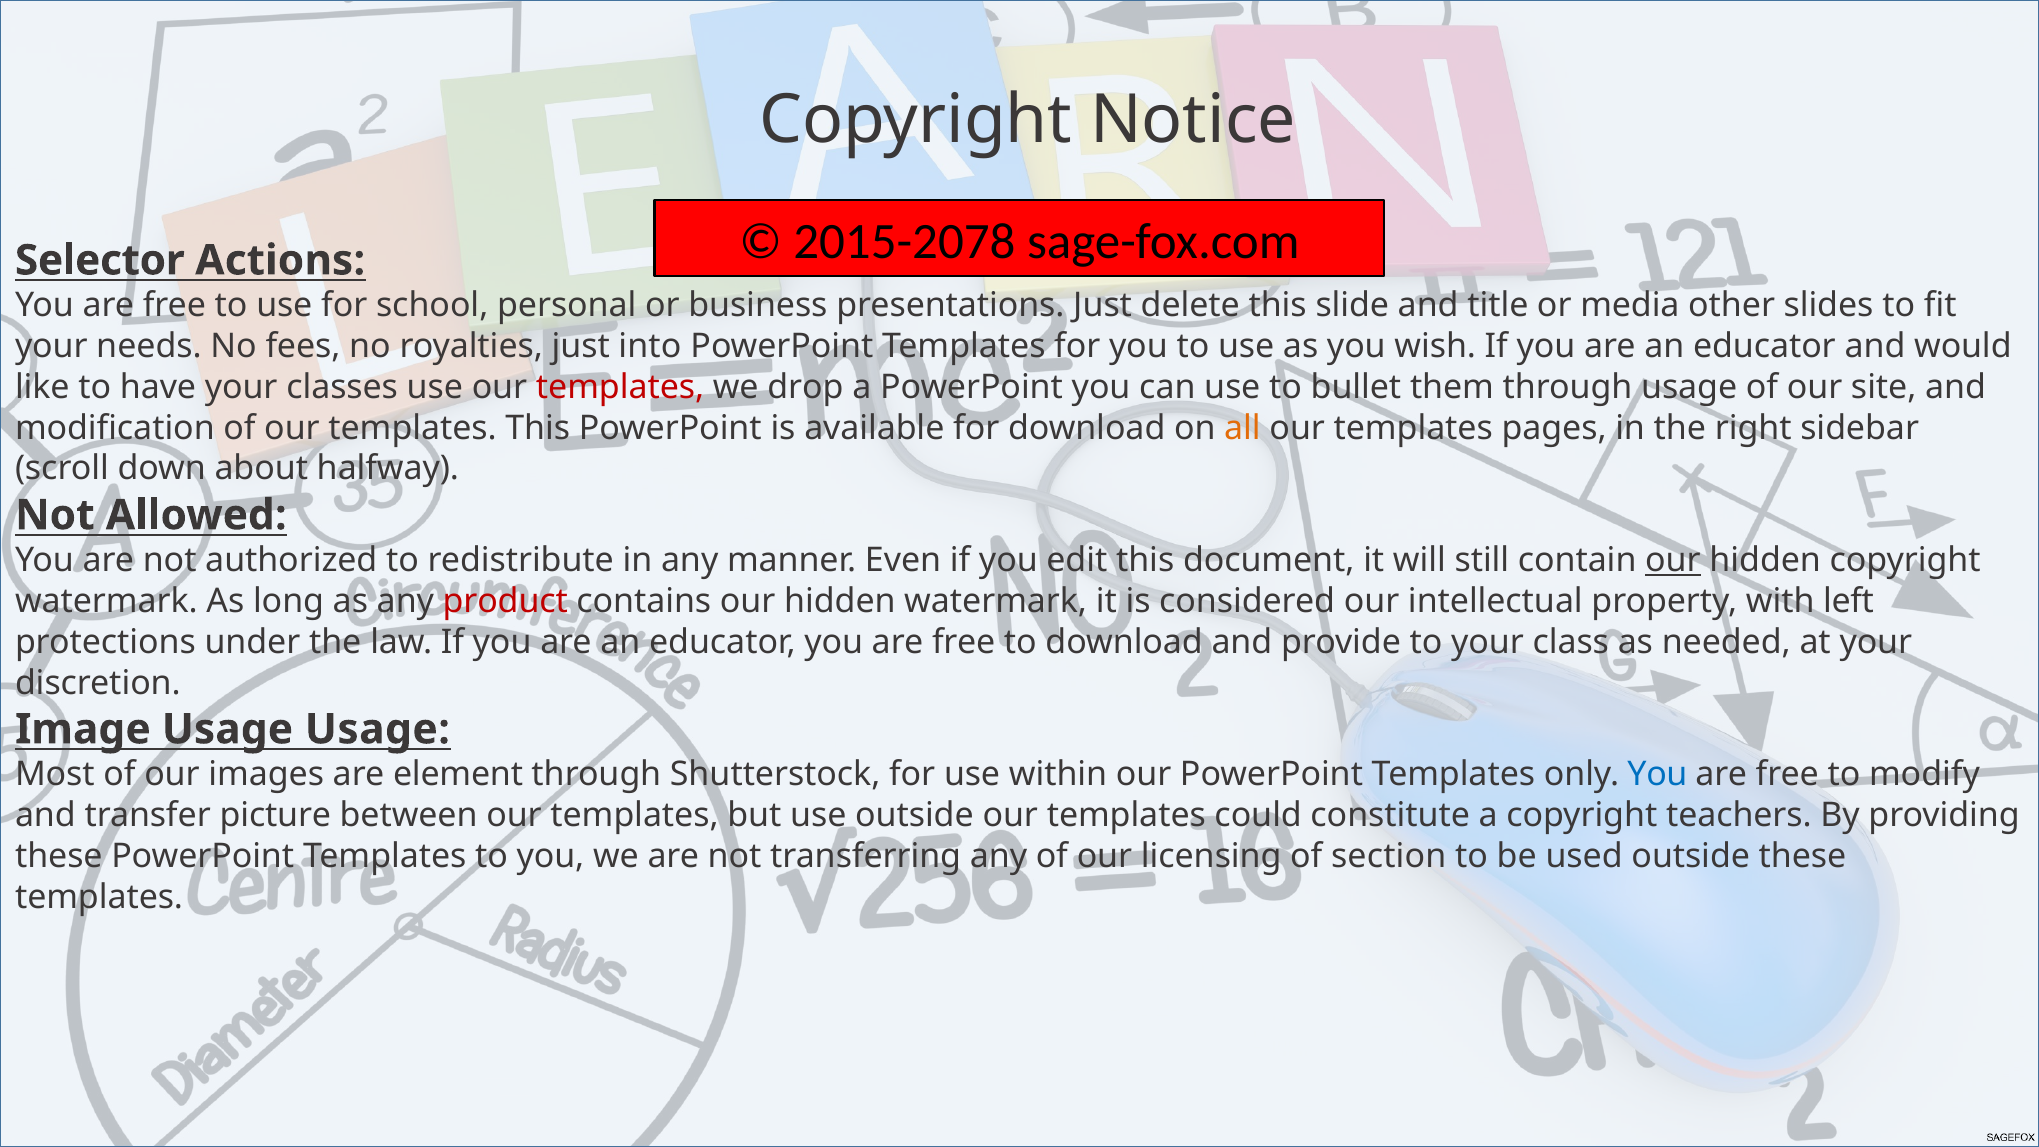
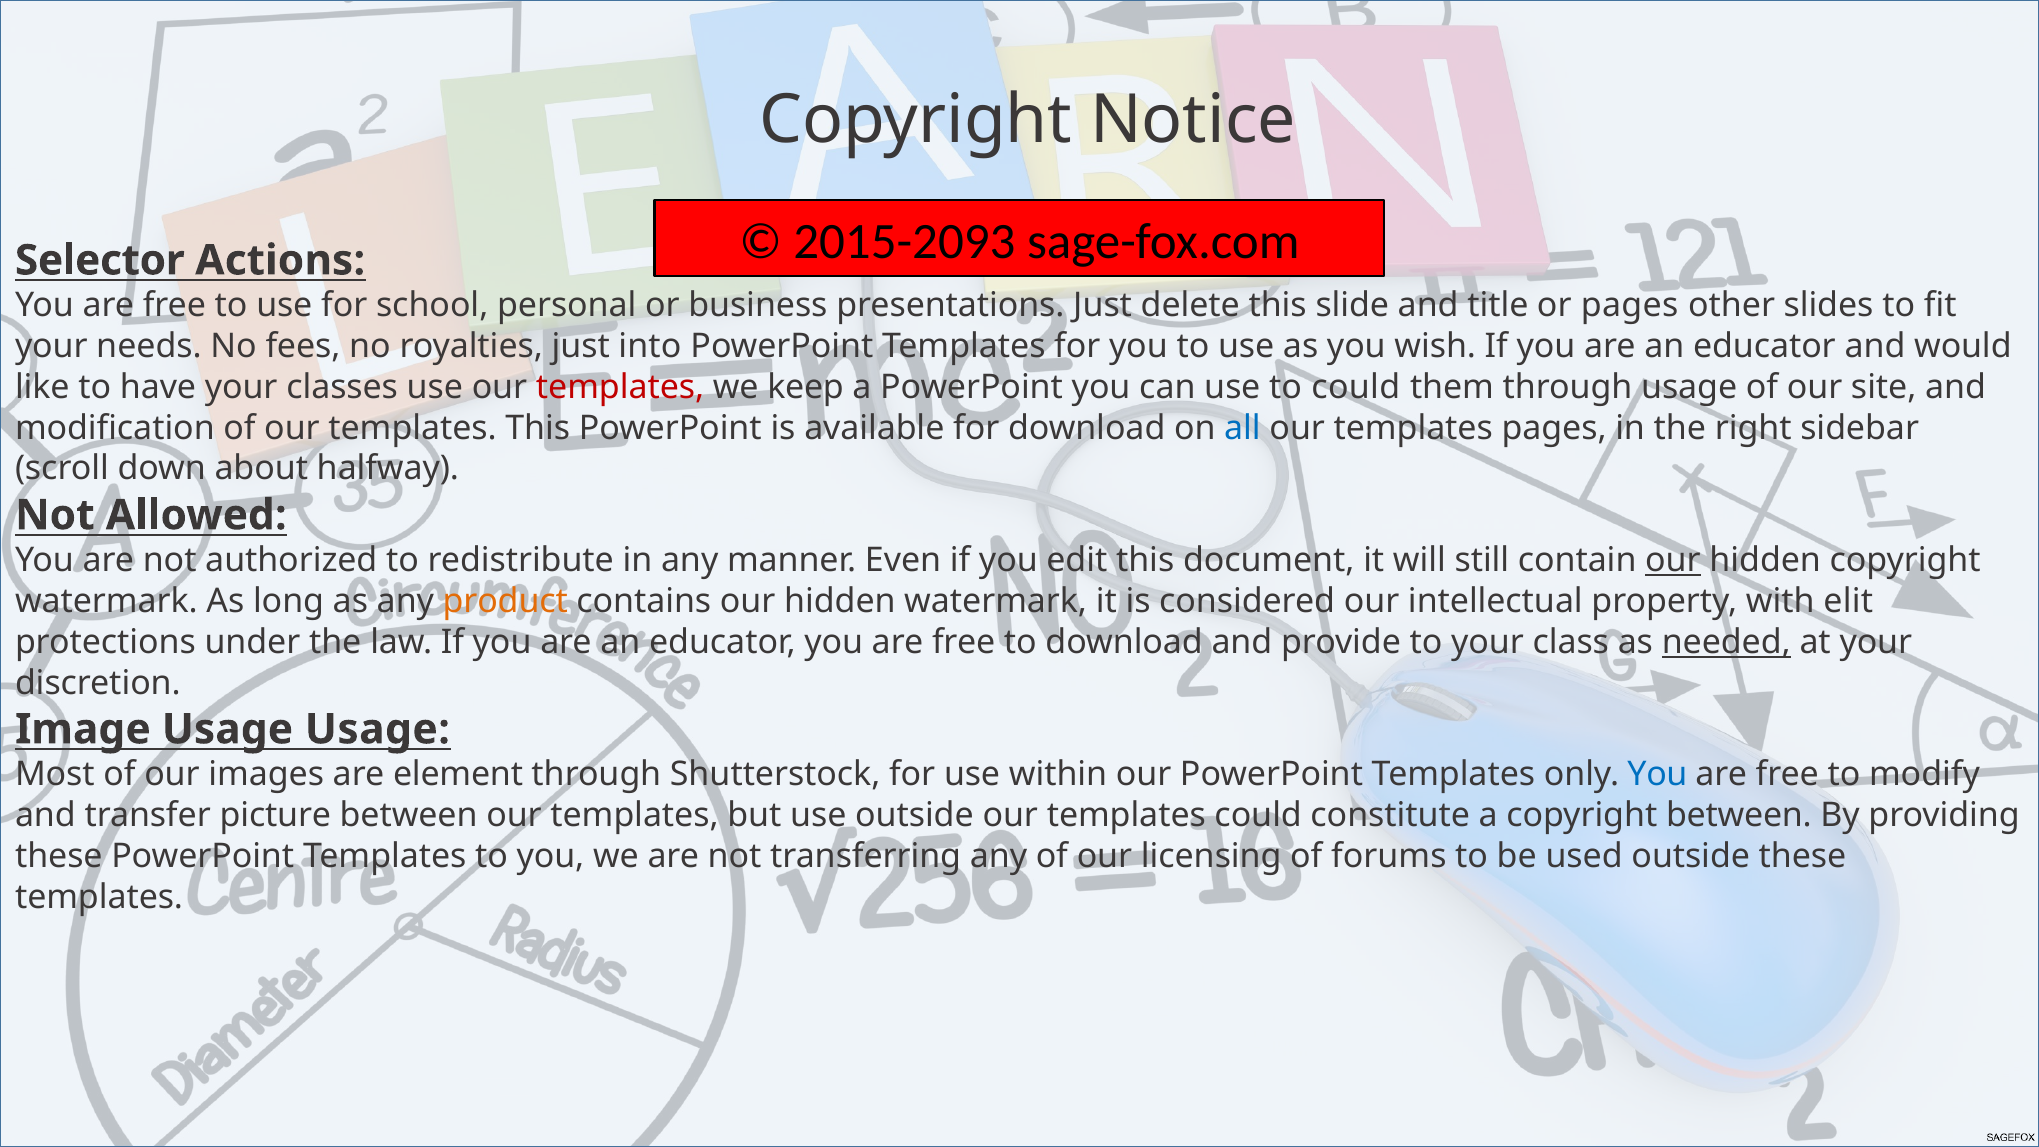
2015-2078: 2015-2078 -> 2015-2093
or media: media -> pages
drop: drop -> keep
to bullet: bullet -> could
all colour: orange -> blue
product colour: red -> orange
left: left -> elit
needed underline: none -> present
copyright teachers: teachers -> between
section: section -> forums
